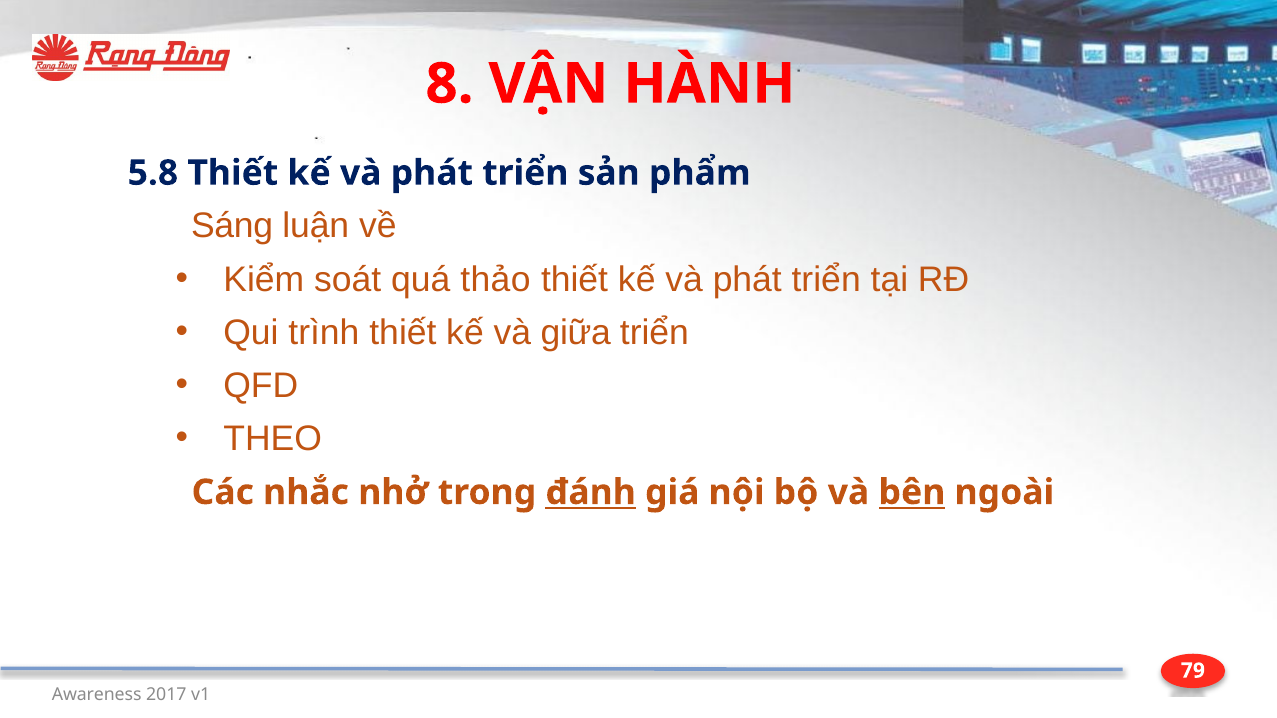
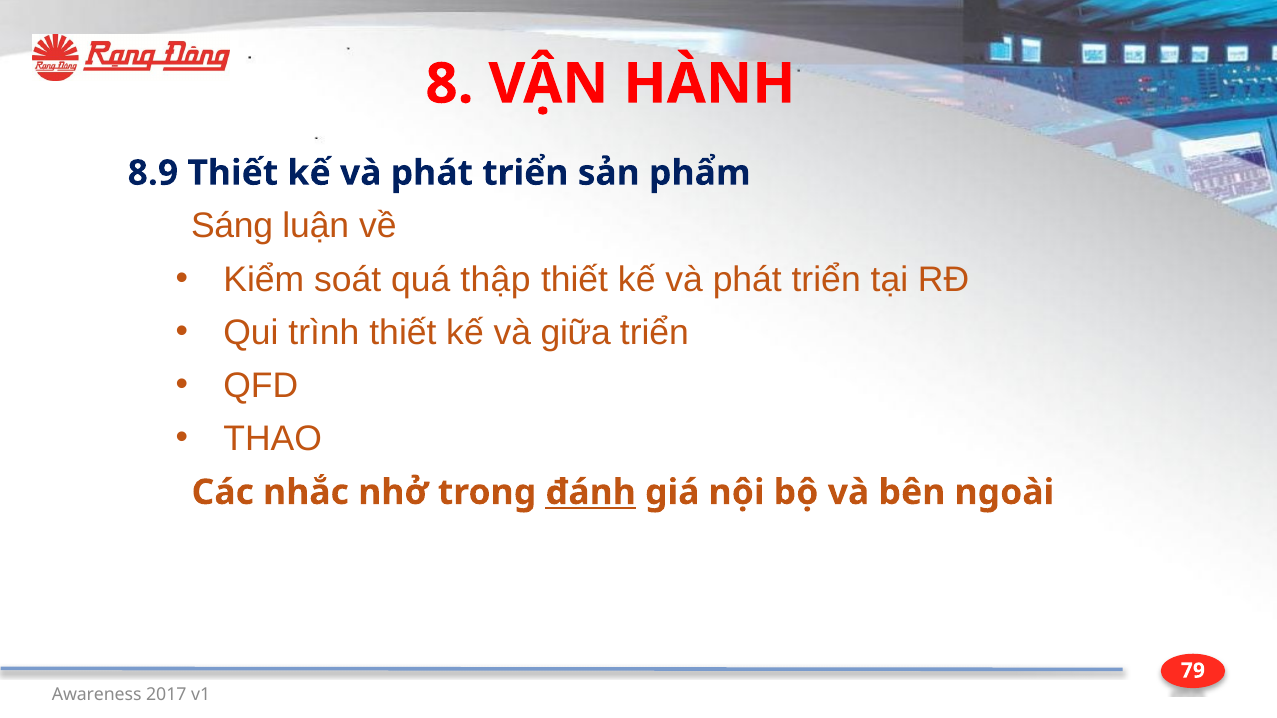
5.8: 5.8 -> 8.9
thảo: thảo -> thập
THEO: THEO -> THAO
bên underline: present -> none
